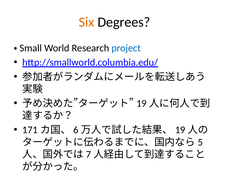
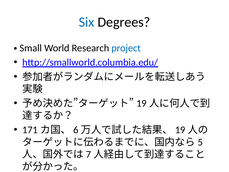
Six colour: orange -> blue
